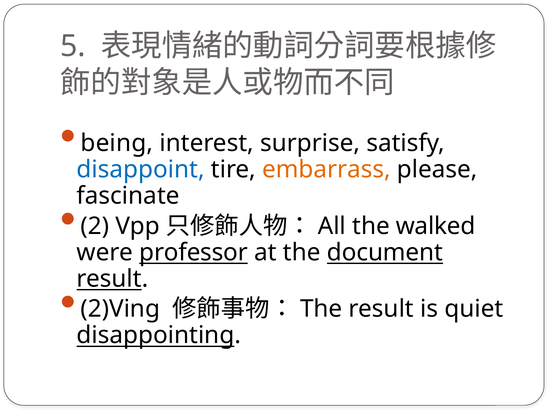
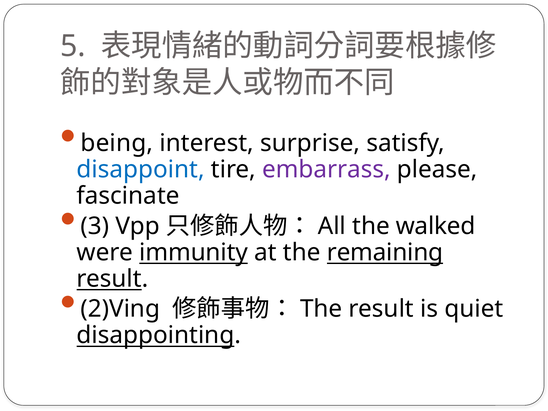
embarrass colour: orange -> purple
2: 2 -> 3
professor: professor -> immunity
document: document -> remaining
